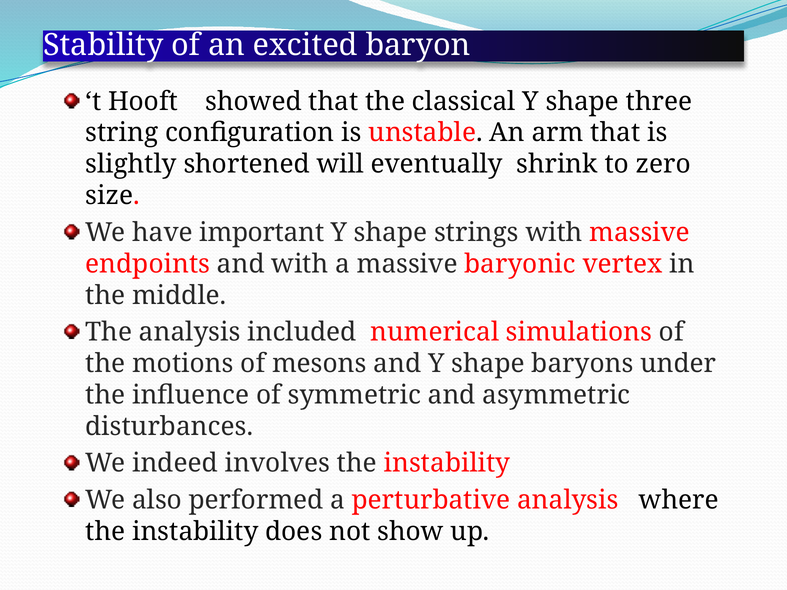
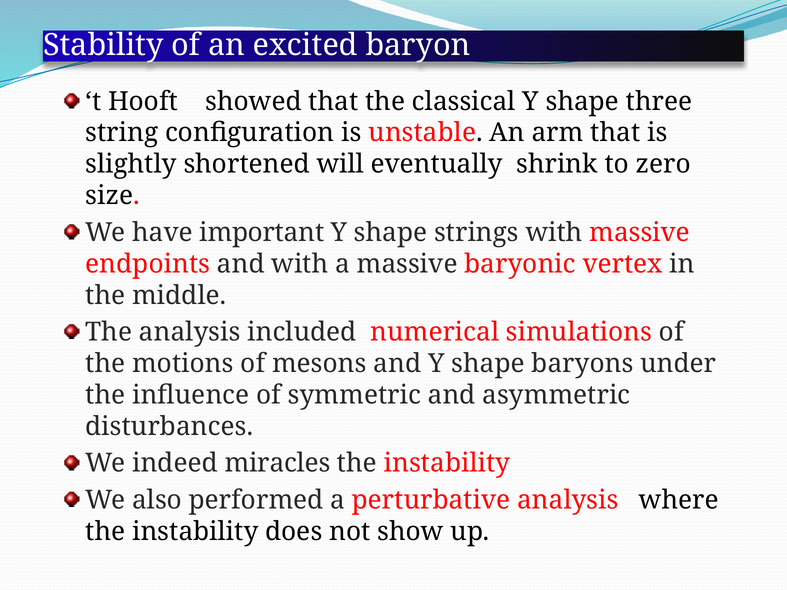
involves: involves -> miracles
